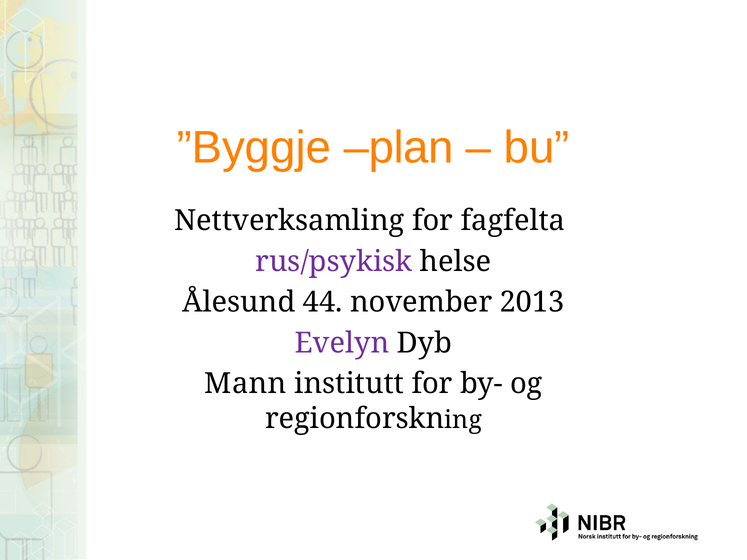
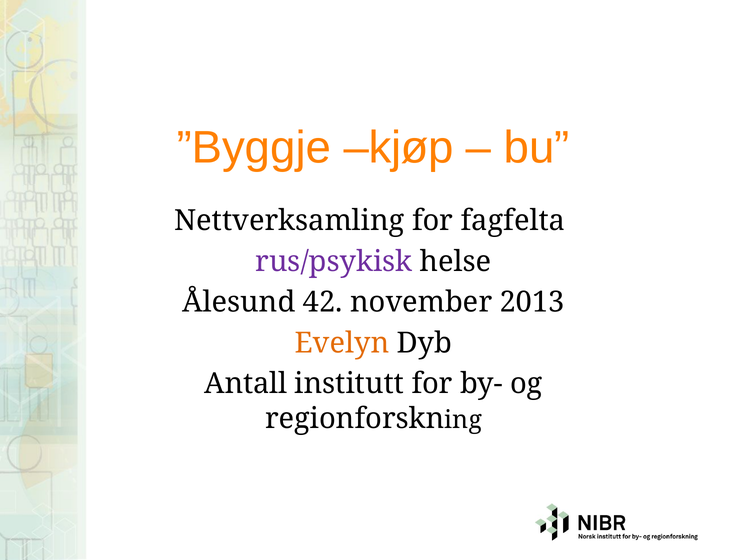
plan: plan -> kjøp
44: 44 -> 42
Evelyn colour: purple -> orange
Mann: Mann -> Antall
